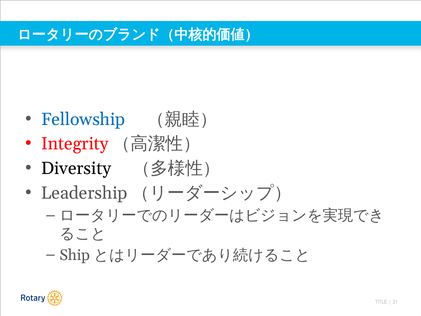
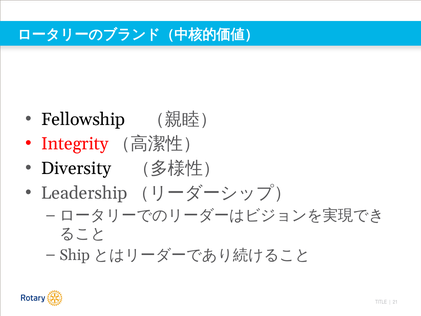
Fellowship colour: blue -> black
